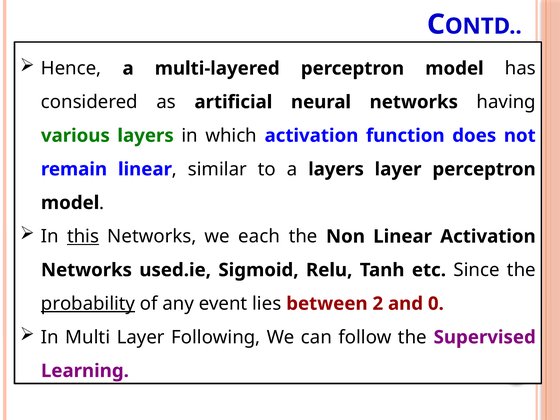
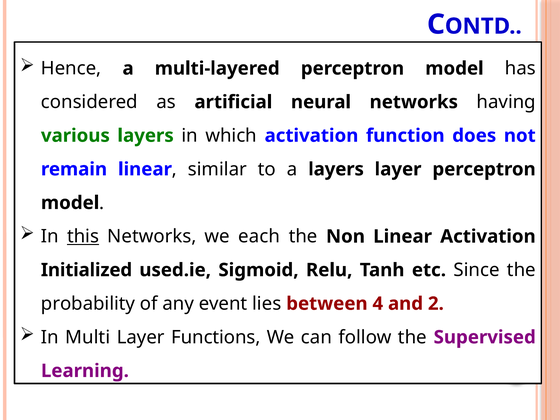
Networks at (86, 270): Networks -> Initialized
probability underline: present -> none
2: 2 -> 4
0: 0 -> 2
Following: Following -> Functions
